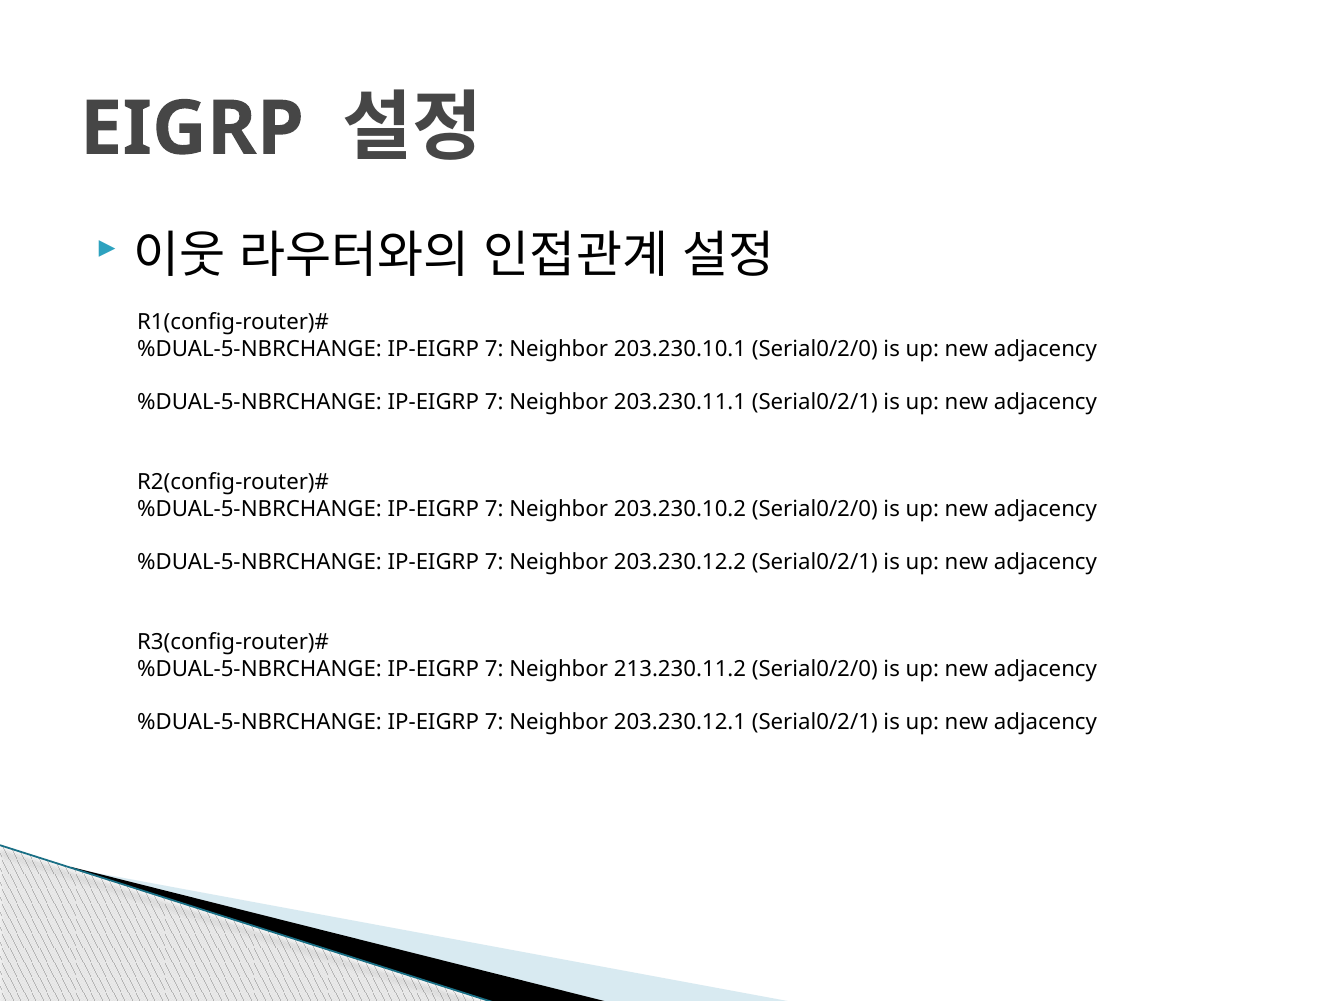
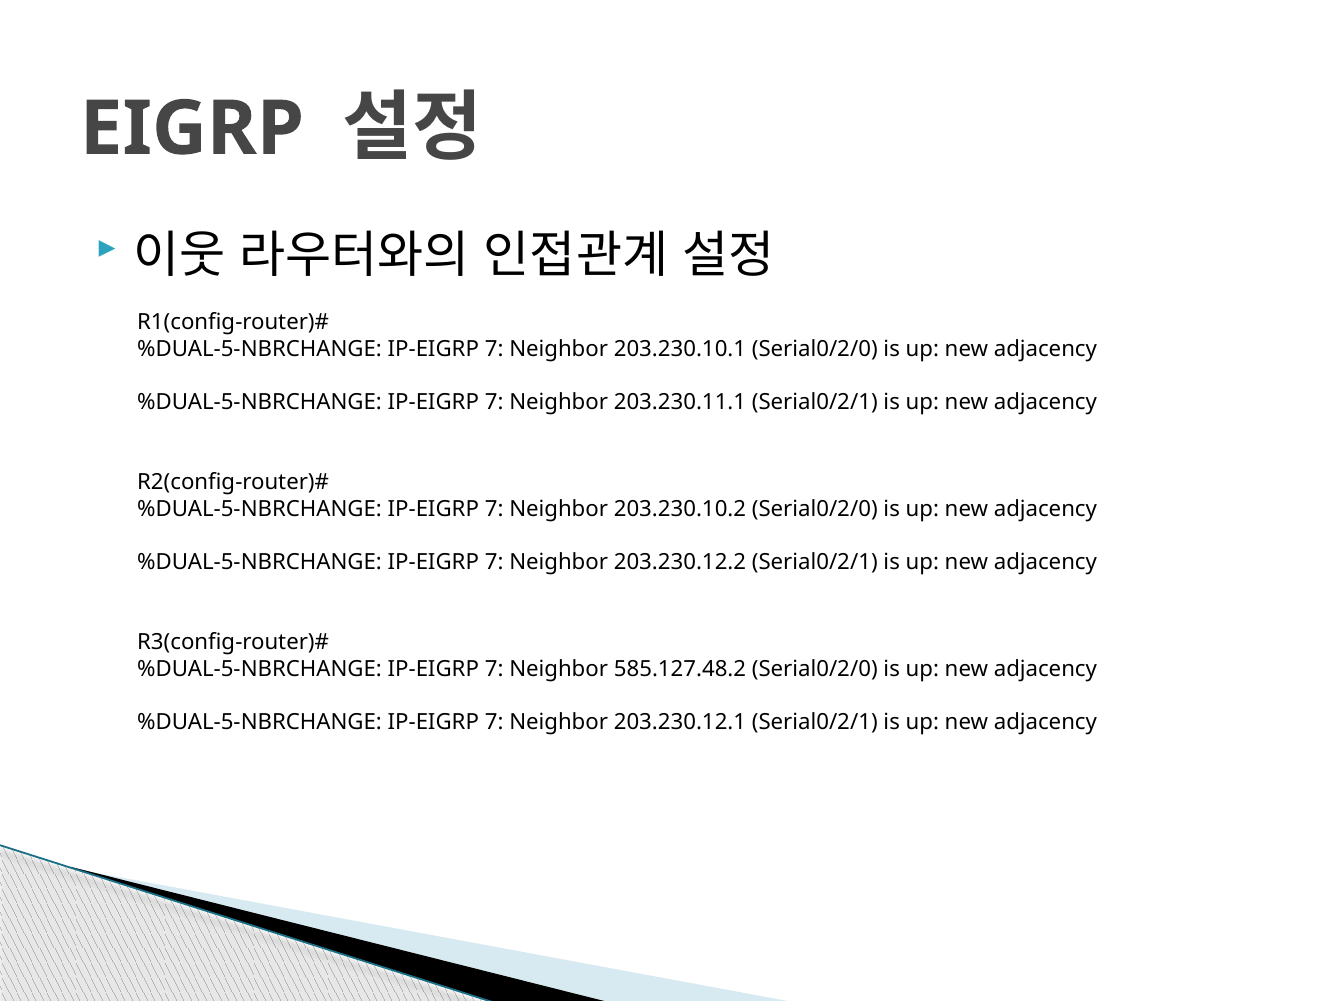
213.230.11.2: 213.230.11.2 -> 585.127.48.2
